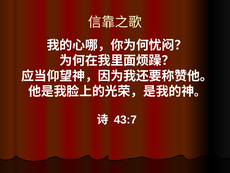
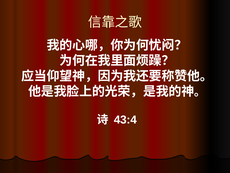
43:7: 43:7 -> 43:4
